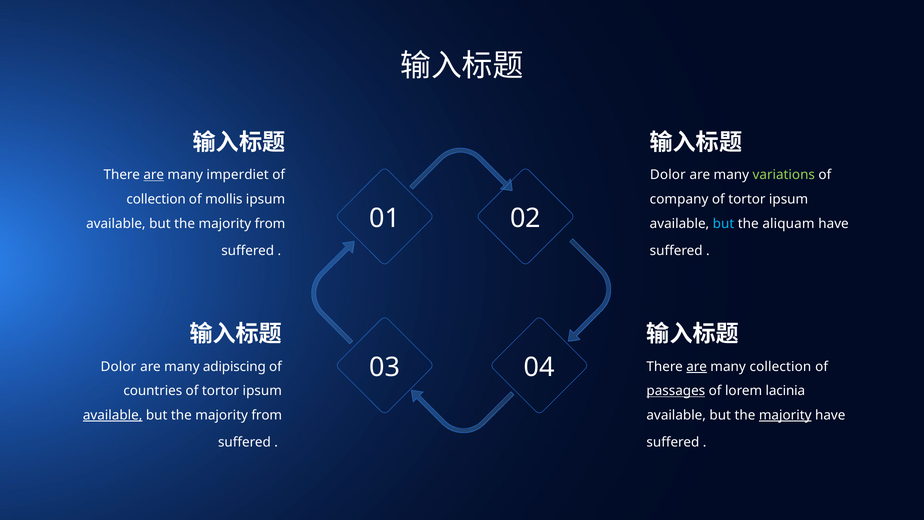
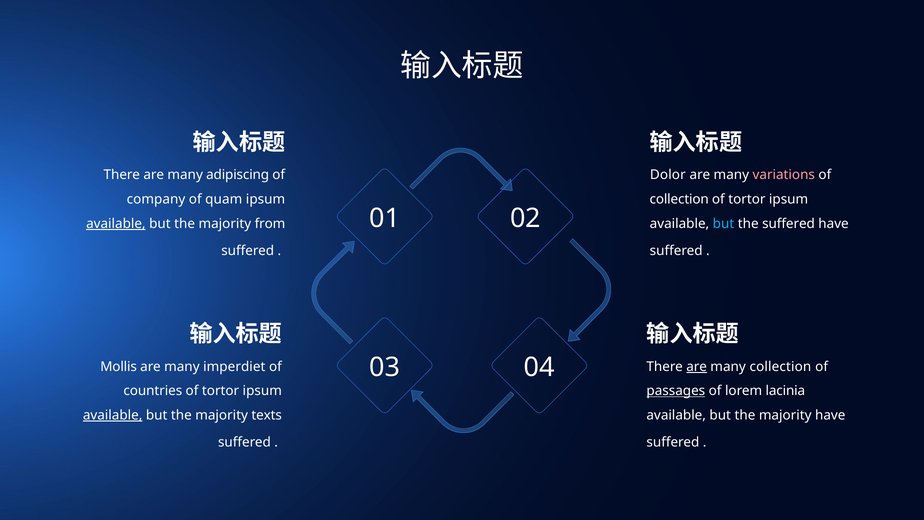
are at (154, 175) underline: present -> none
imperdiet: imperdiet -> adipiscing
variations colour: light green -> pink
collection at (156, 199): collection -> company
mollis: mollis -> quam
company at (679, 199): company -> collection
available at (116, 223) underline: none -> present
the aliquam: aliquam -> suffered
Dolor at (118, 366): Dolor -> Mollis
adipiscing: adipiscing -> imperdiet
from at (267, 415): from -> texts
majority at (785, 415) underline: present -> none
